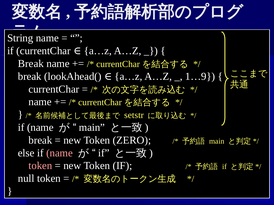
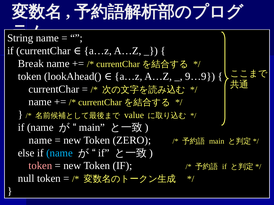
break at (30, 77): break -> token
1…9: 1…9 -> 9…9
setstr: setstr -> value
break at (40, 140): break -> name
name at (59, 153) colour: pink -> light blue
